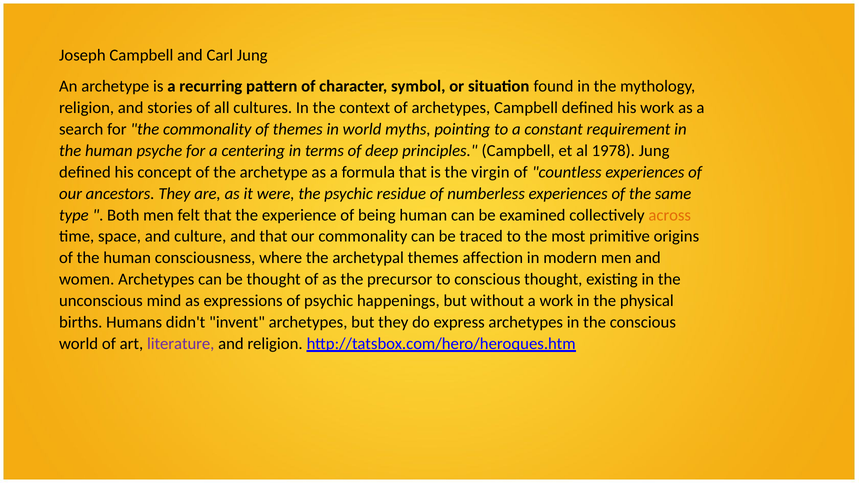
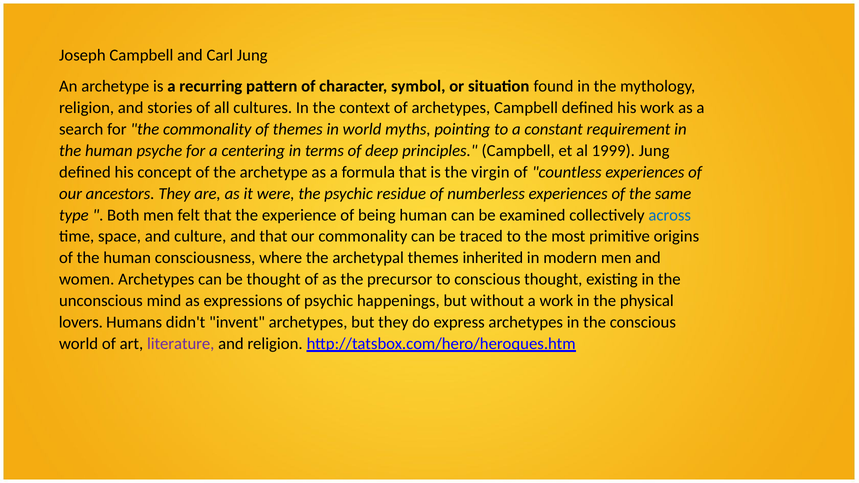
1978: 1978 -> 1999
across colour: orange -> blue
affection: affection -> inherited
births: births -> lovers
